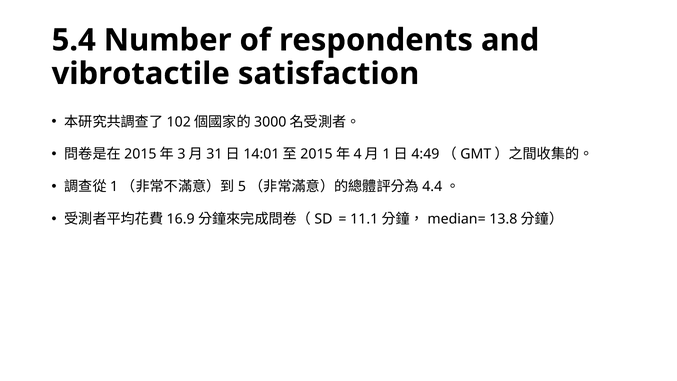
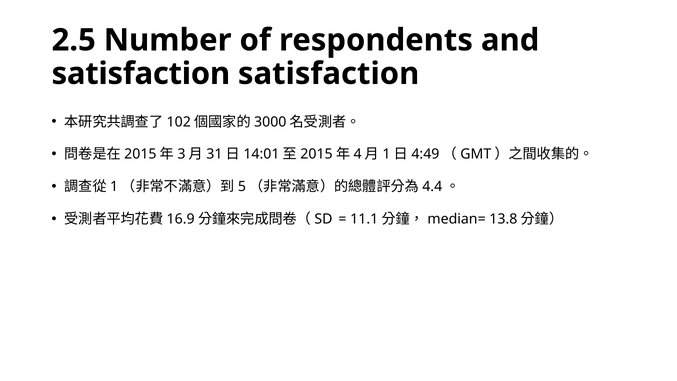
5.4: 5.4 -> 2.5
vibrotactile at (141, 74): vibrotactile -> satisfaction
